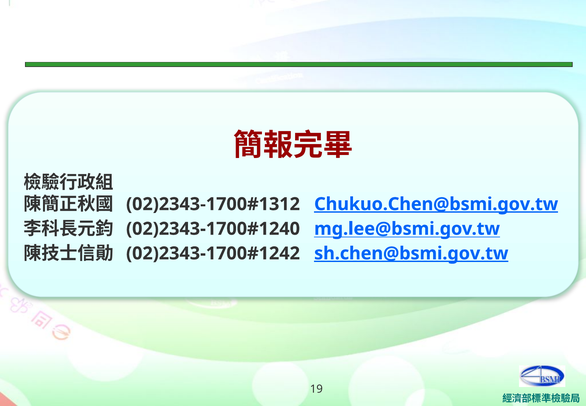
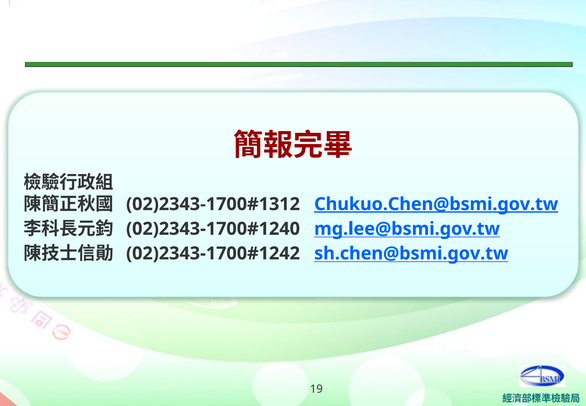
sh.chen@bsmi.gov.tw underline: present -> none
